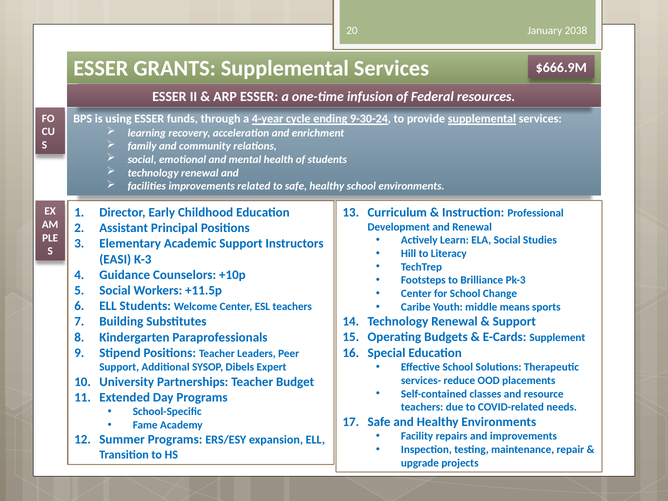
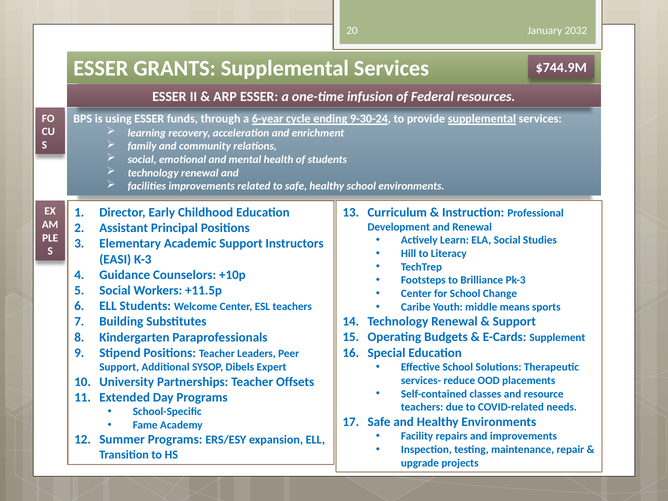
2038: 2038 -> 2032
$666.9M: $666.9M -> $744.9M
4-year: 4-year -> 6-year
Budget: Budget -> Offsets
